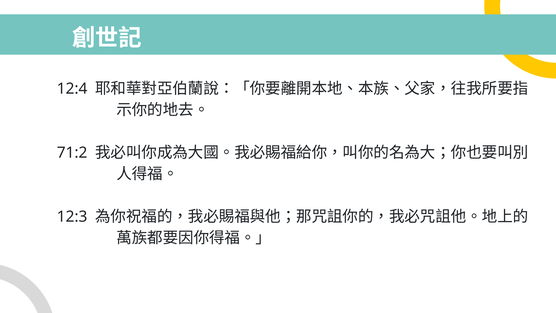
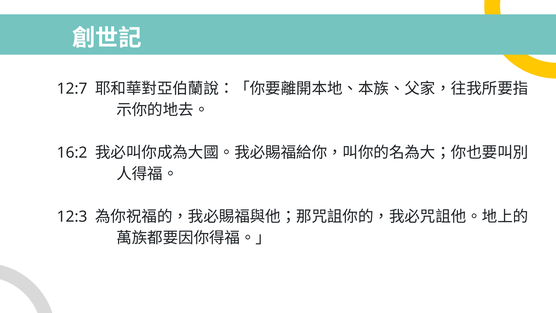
12:4: 12:4 -> 12:7
71:2: 71:2 -> 16:2
